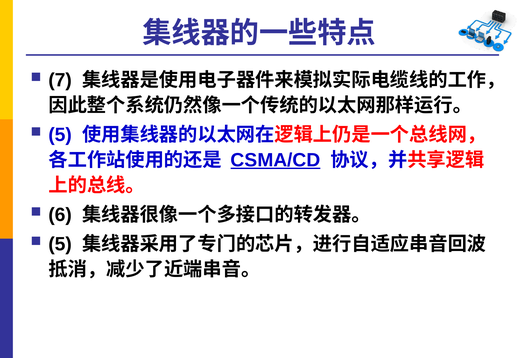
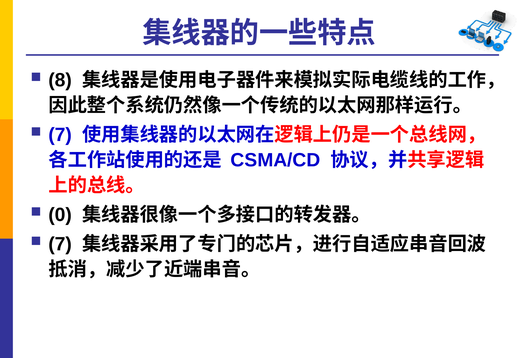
7: 7 -> 8
5 at (60, 135): 5 -> 7
CSMA/CD underline: present -> none
6: 6 -> 0
5 at (60, 244): 5 -> 7
